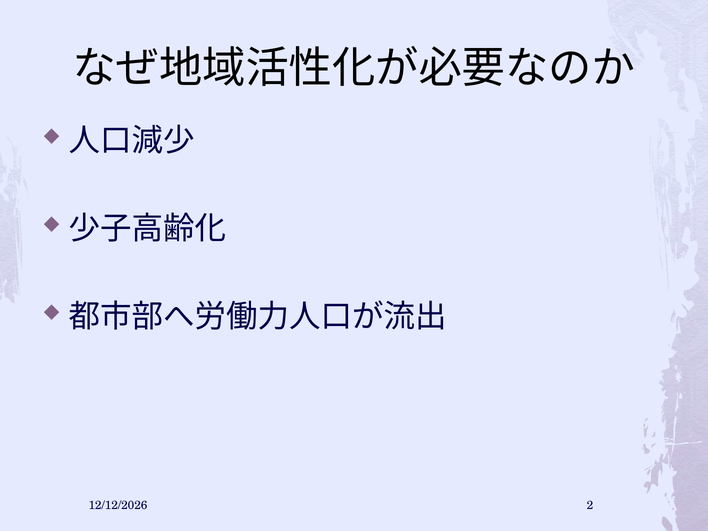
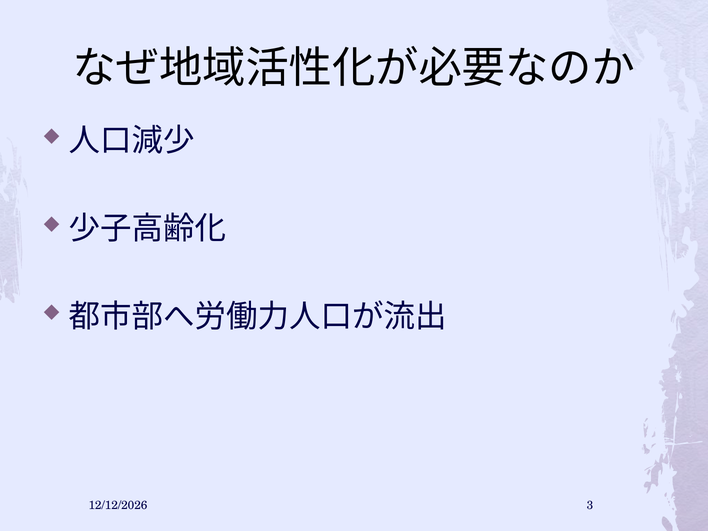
2: 2 -> 3
